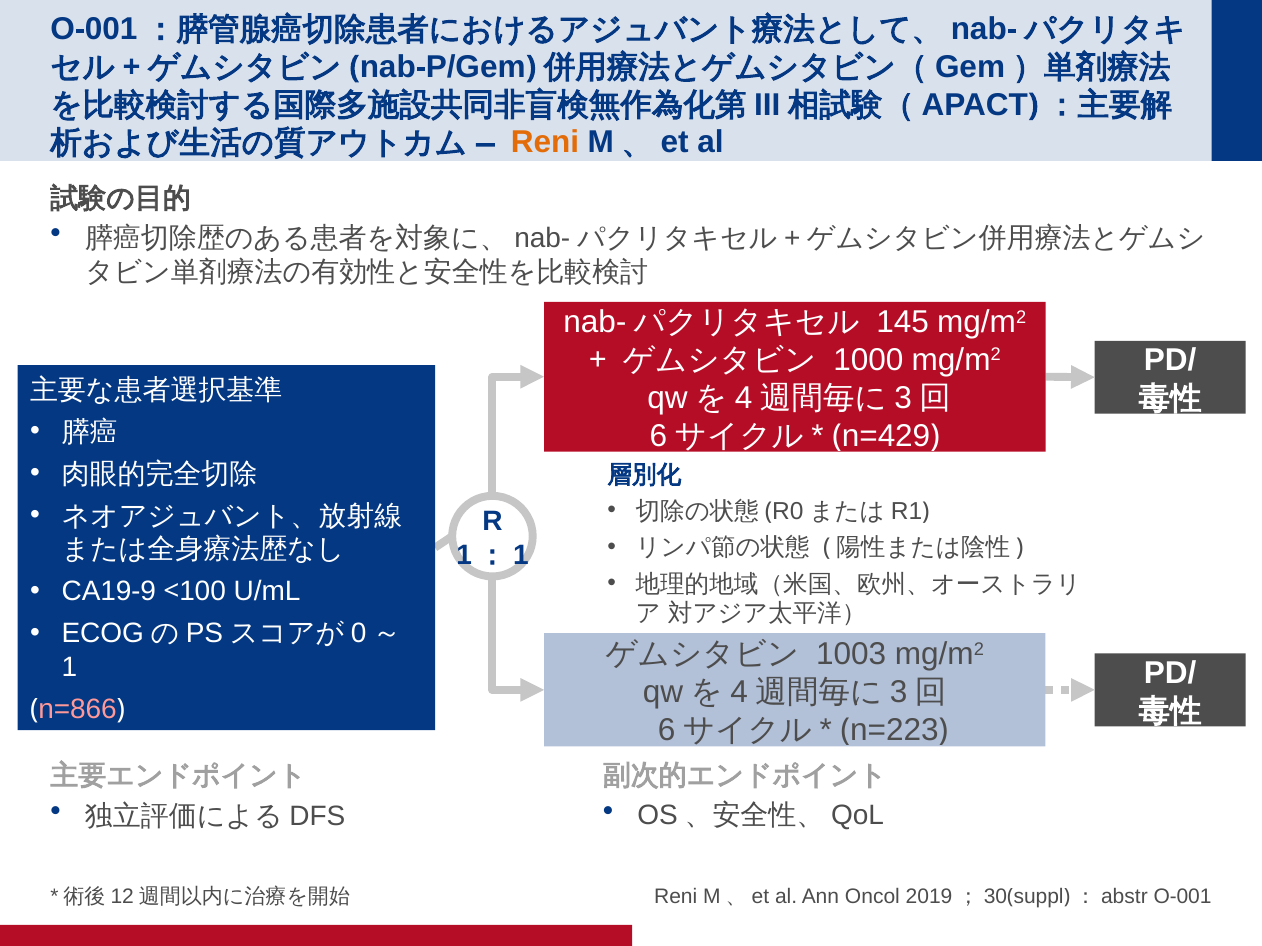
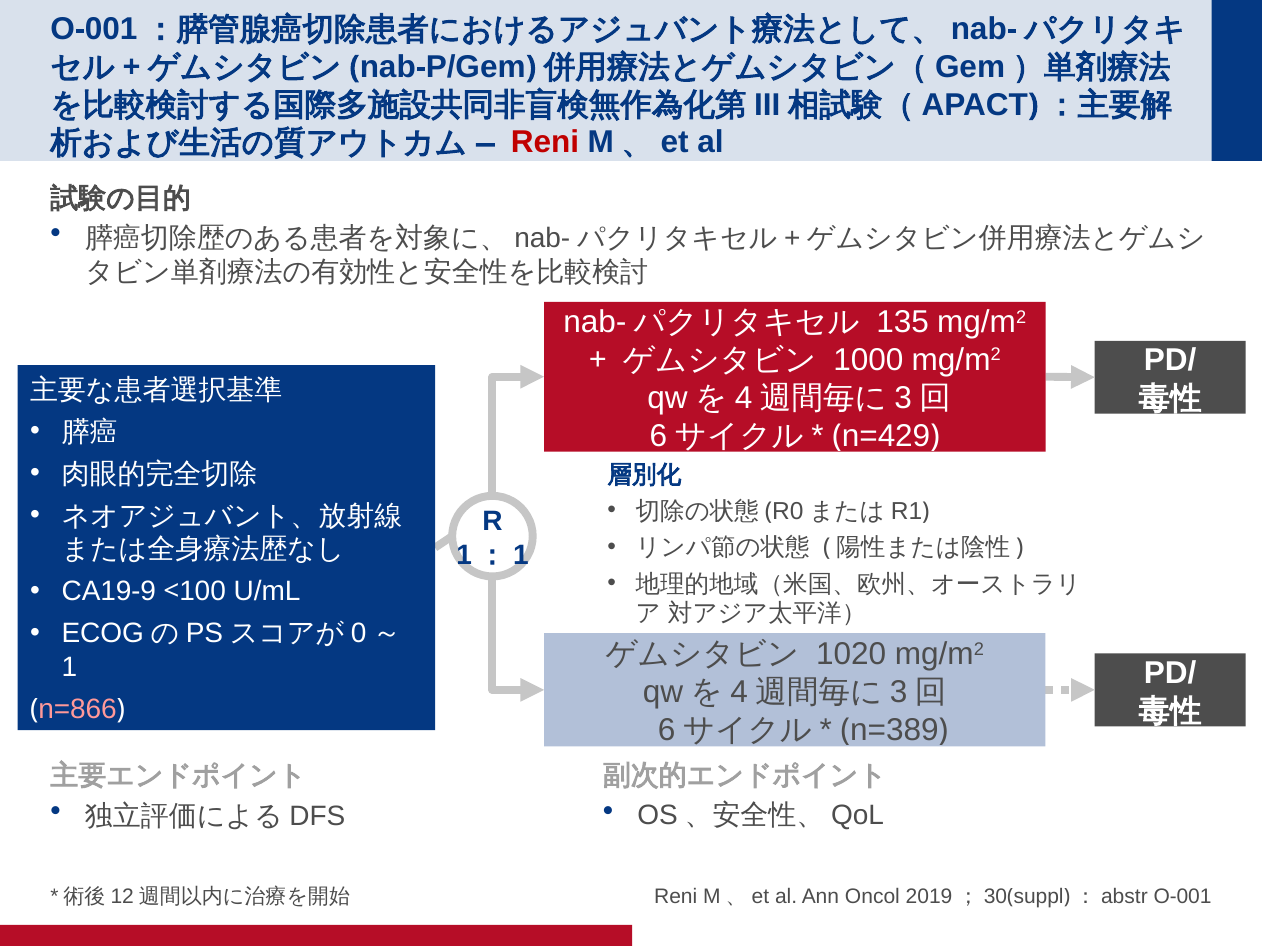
Reni at (545, 143) colour: orange -> red
145: 145 -> 135
1003: 1003 -> 1020
n=223: n=223 -> n=389
